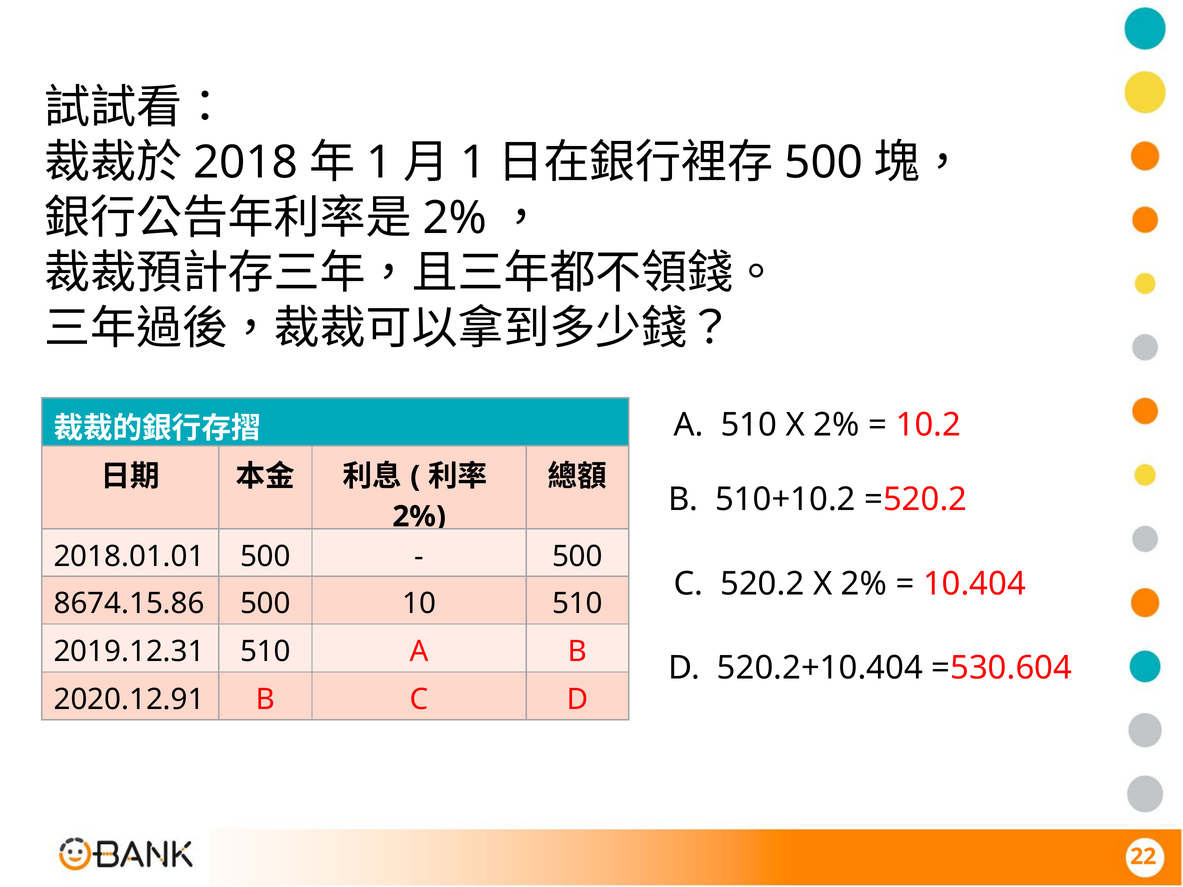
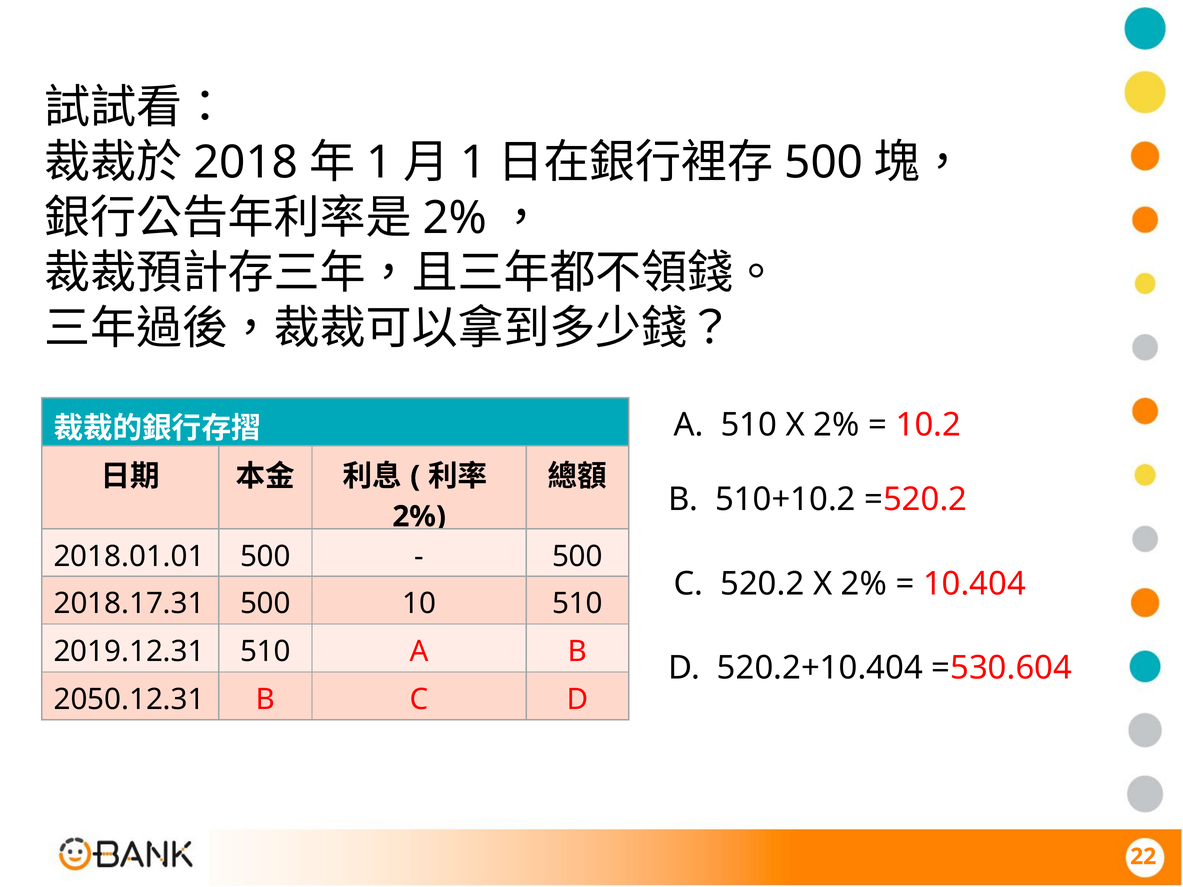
8674.15.86: 8674.15.86 -> 2018.17.31
2020.12.91: 2020.12.91 -> 2050.12.31
